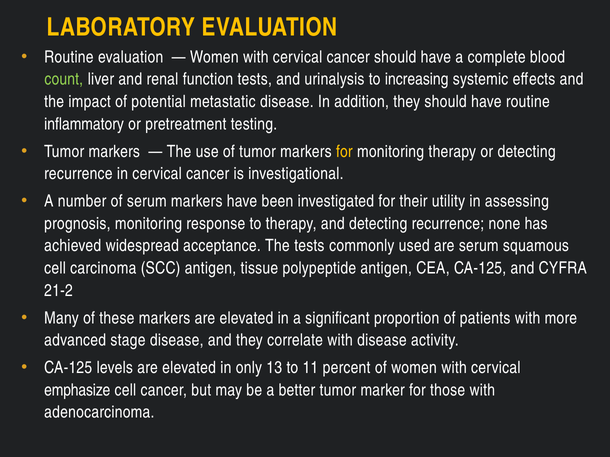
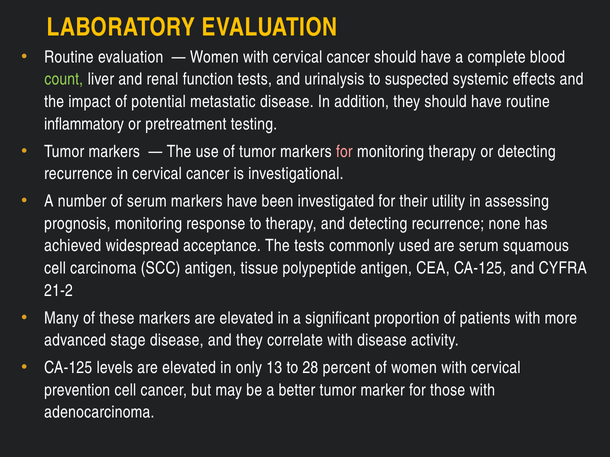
increasing: increasing -> suspected
for at (344, 152) colour: yellow -> pink
11: 11 -> 28
emphasize: emphasize -> prevention
